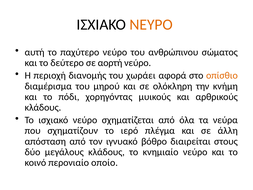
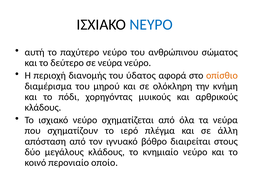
ΝΕΥΡΟ colour: orange -> blue
σε αορτή: αορτή -> νεύρα
χωράει: χωράει -> ύδατος
